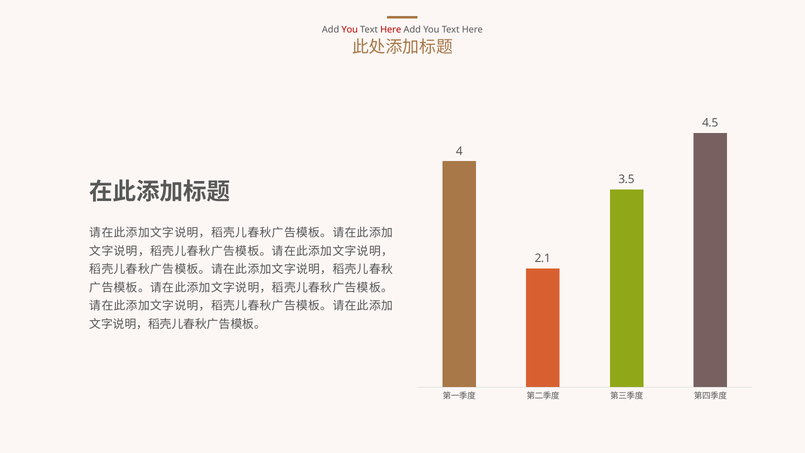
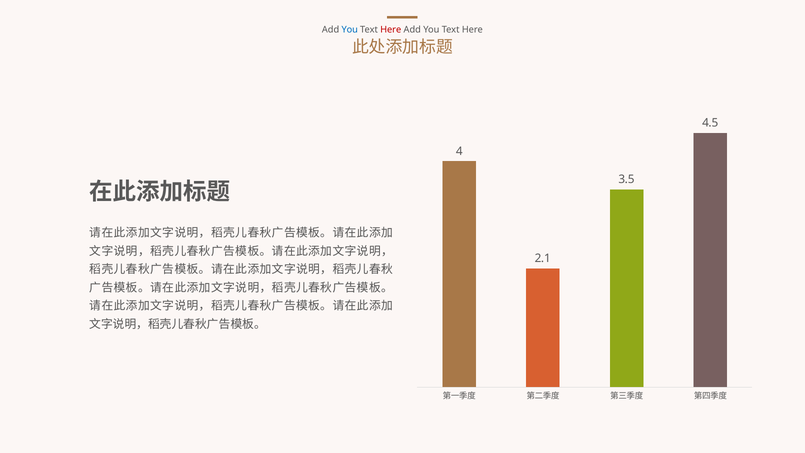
You at (350, 30) colour: red -> blue
